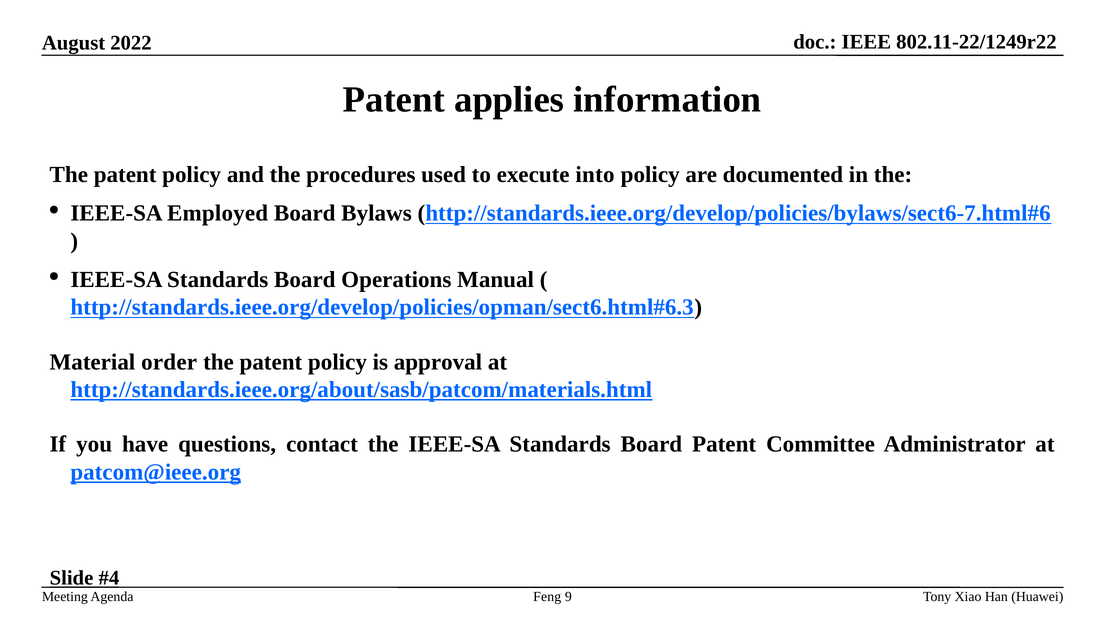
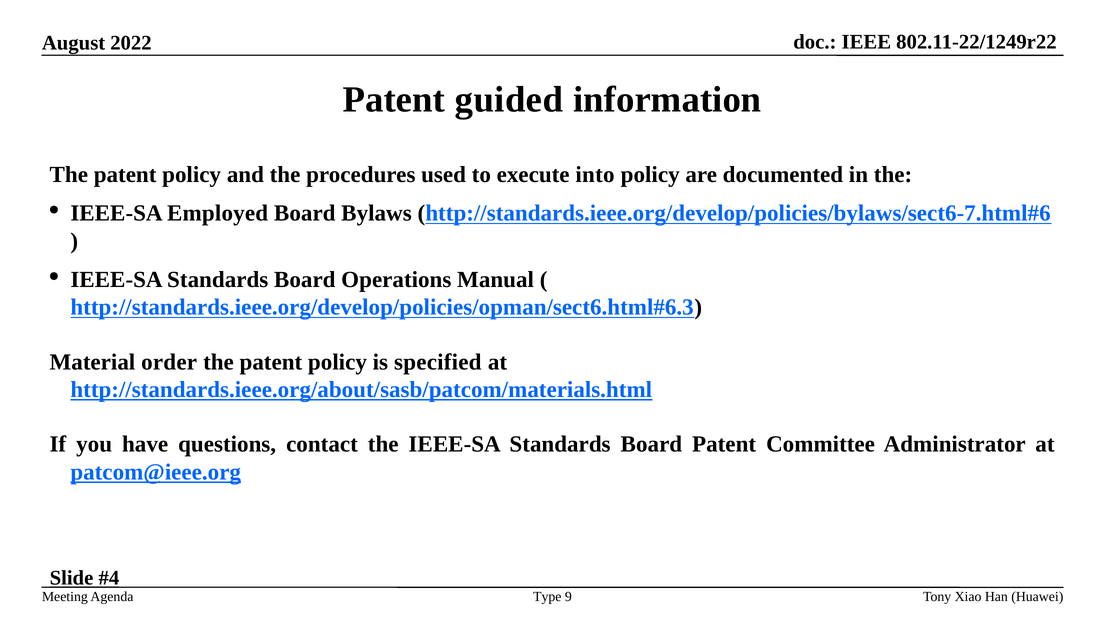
applies: applies -> guided
approval: approval -> specified
Feng: Feng -> Type
